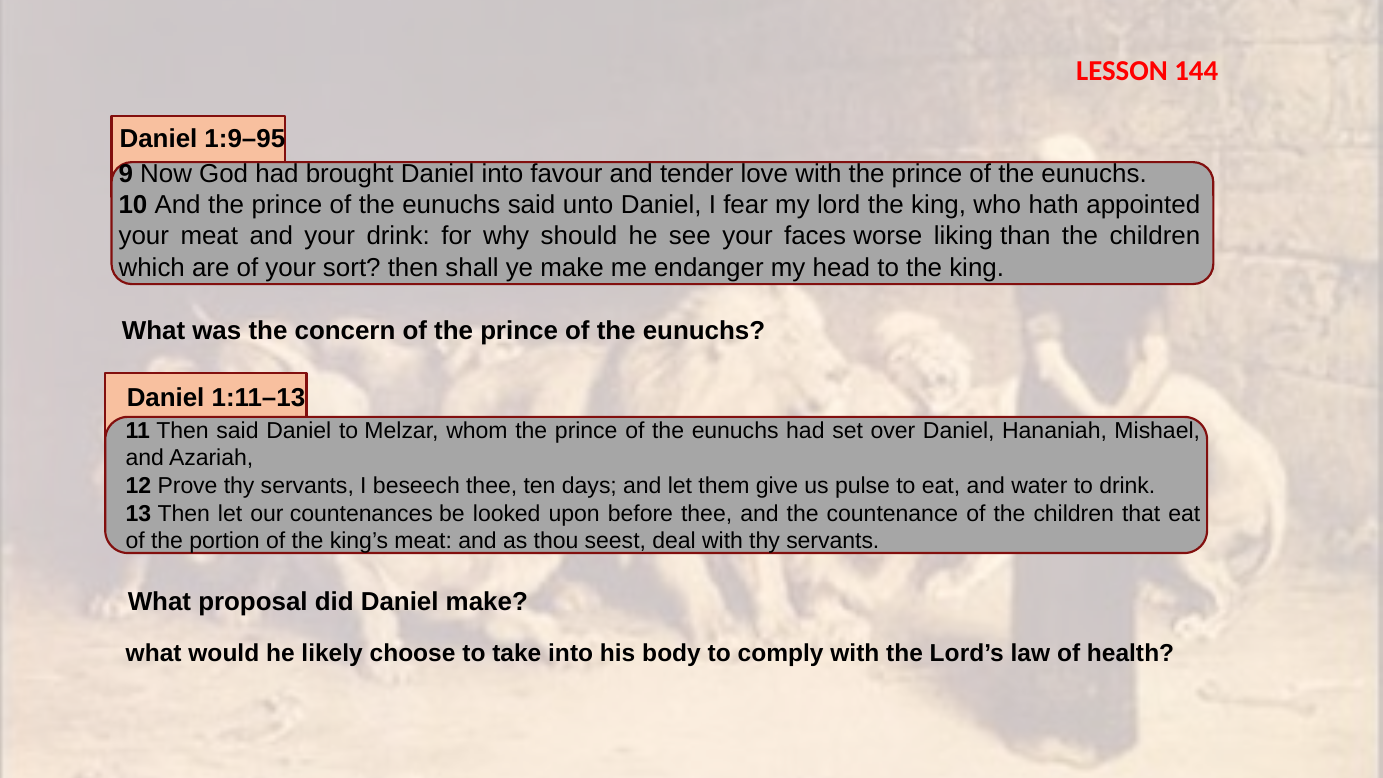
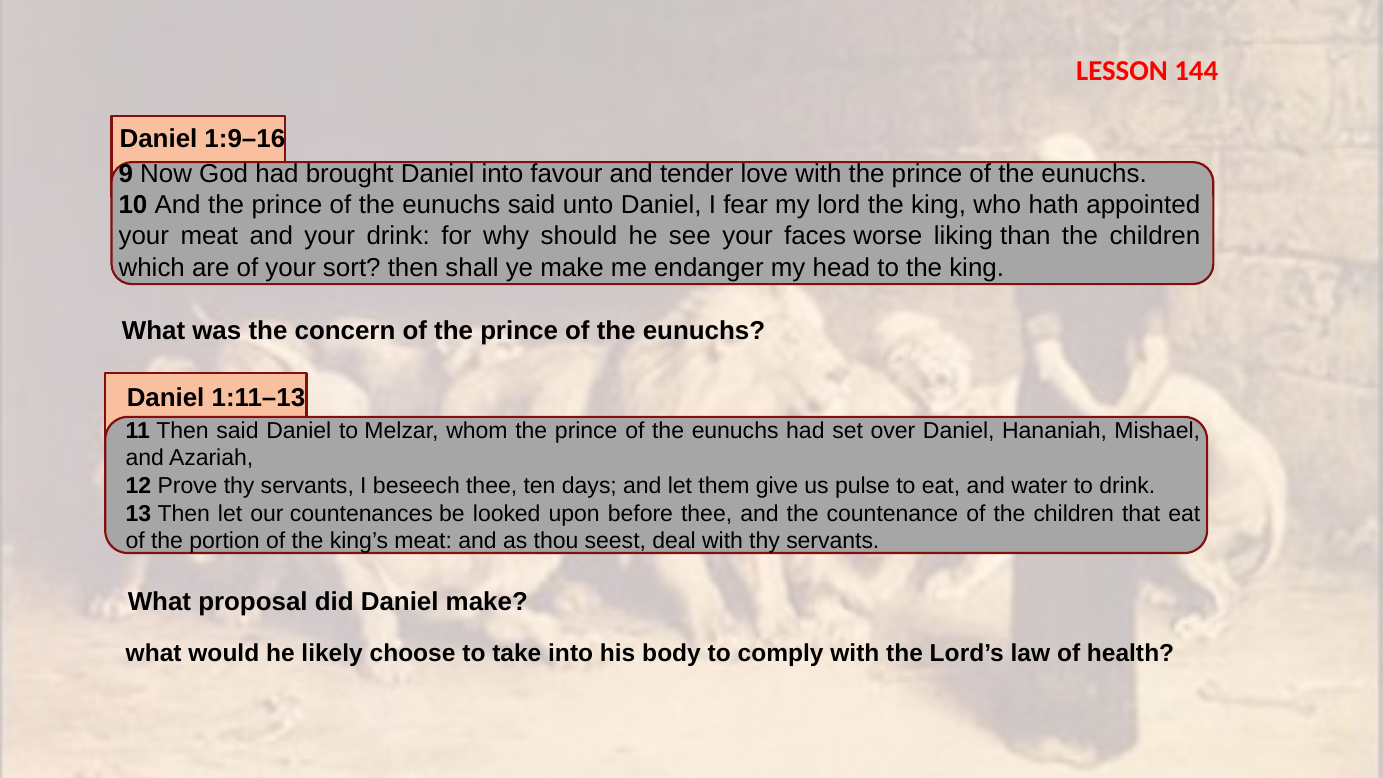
1:9–95: 1:9–95 -> 1:9–16
